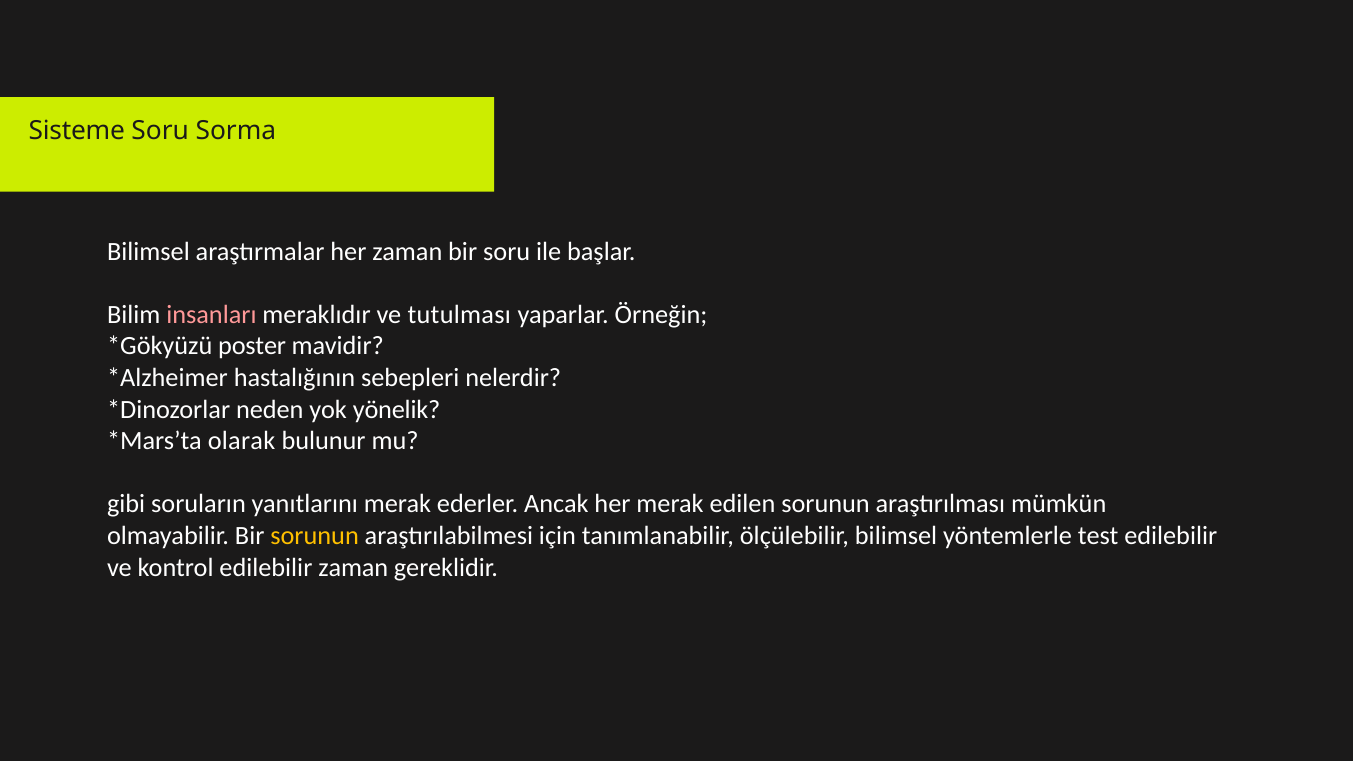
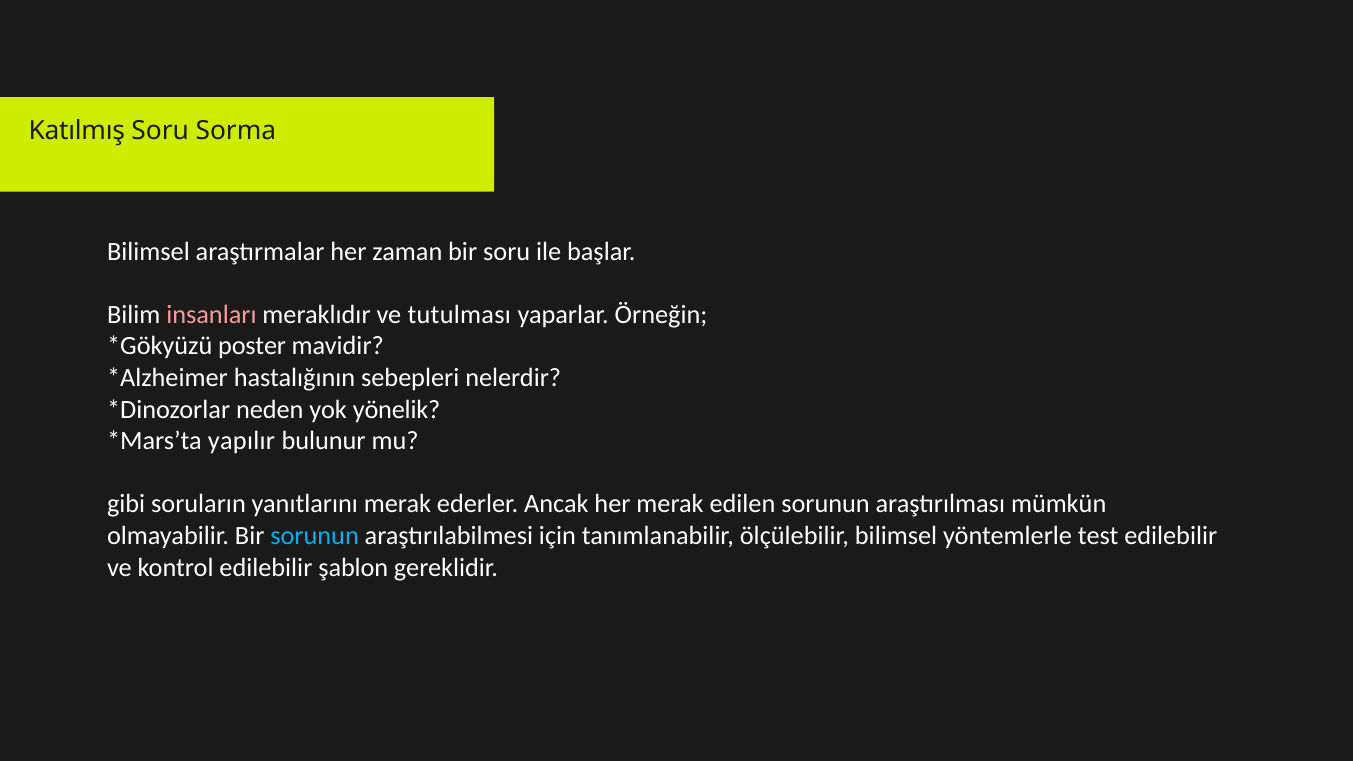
Sisteme: Sisteme -> Katılmış
olarak: olarak -> yapılır
sorunun at (315, 536) colour: yellow -> light blue
edilebilir zaman: zaman -> şablon
